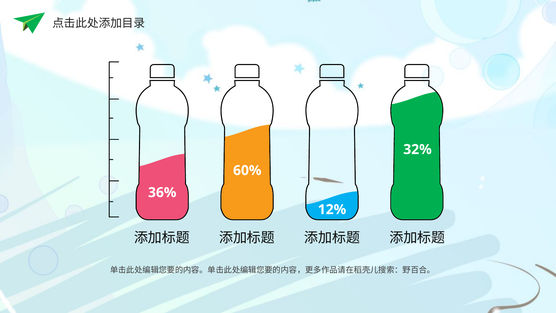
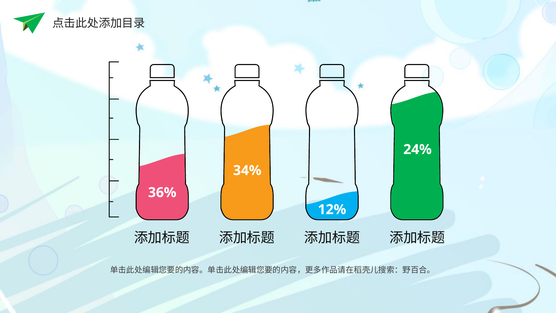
32%: 32% -> 24%
60%: 60% -> 34%
